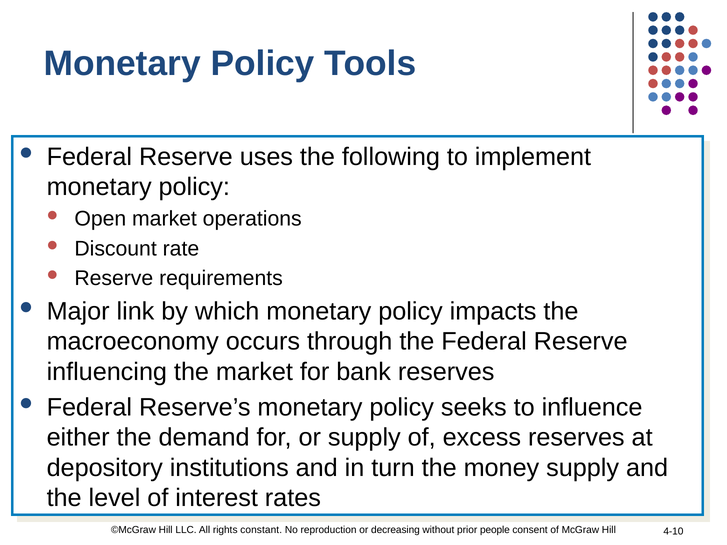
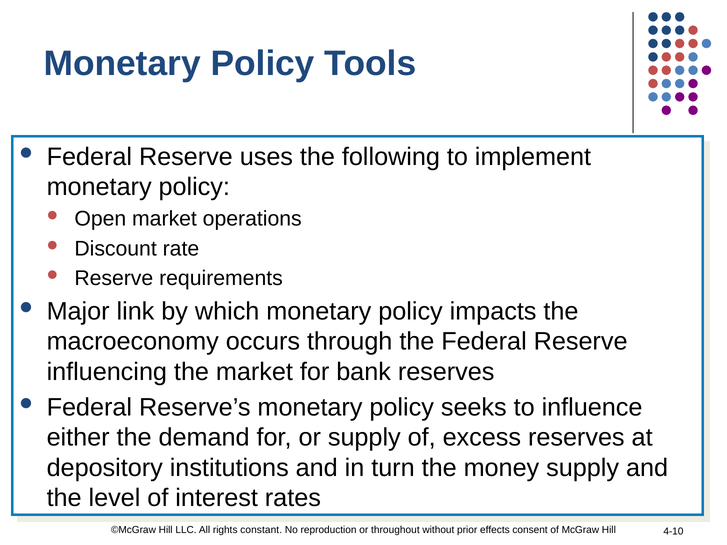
decreasing: decreasing -> throughout
people: people -> effects
